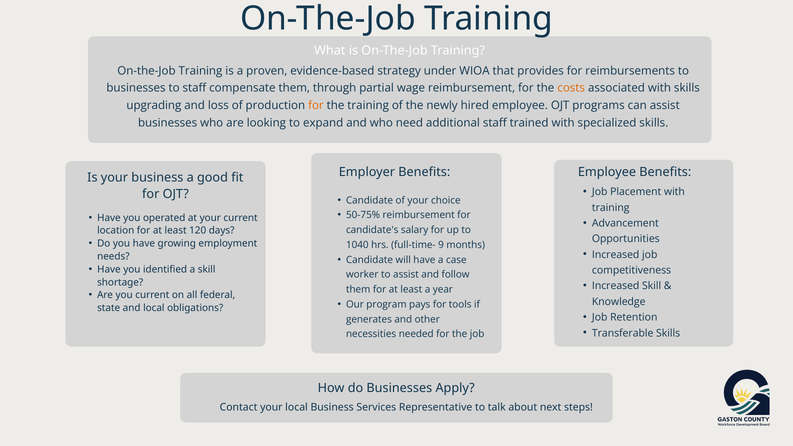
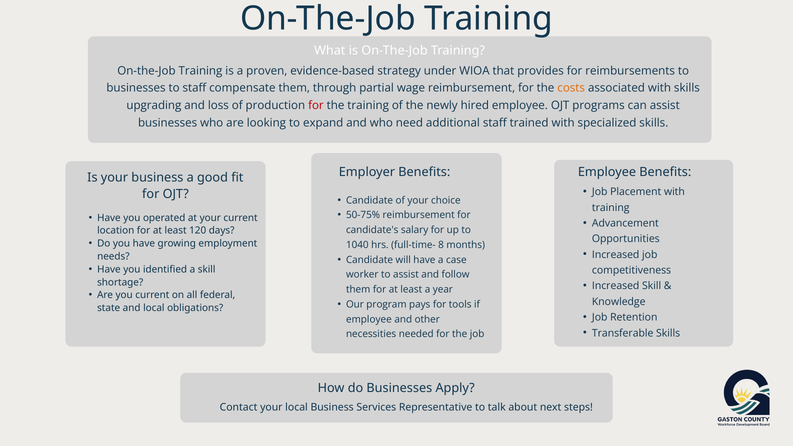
for at (316, 105) colour: orange -> red
9: 9 -> 8
generates at (369, 319): generates -> employee
